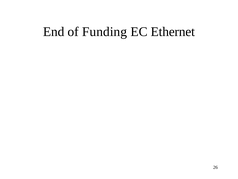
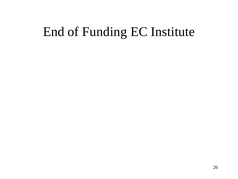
Ethernet: Ethernet -> Institute
